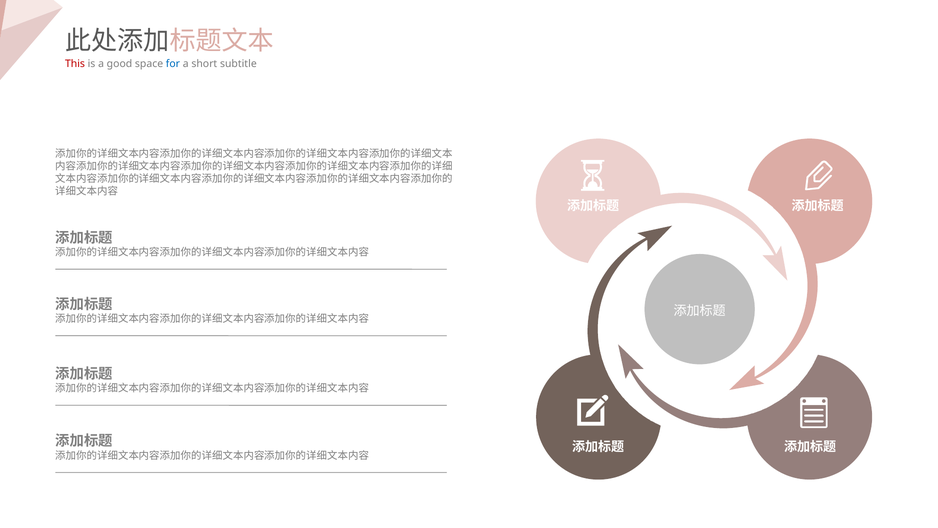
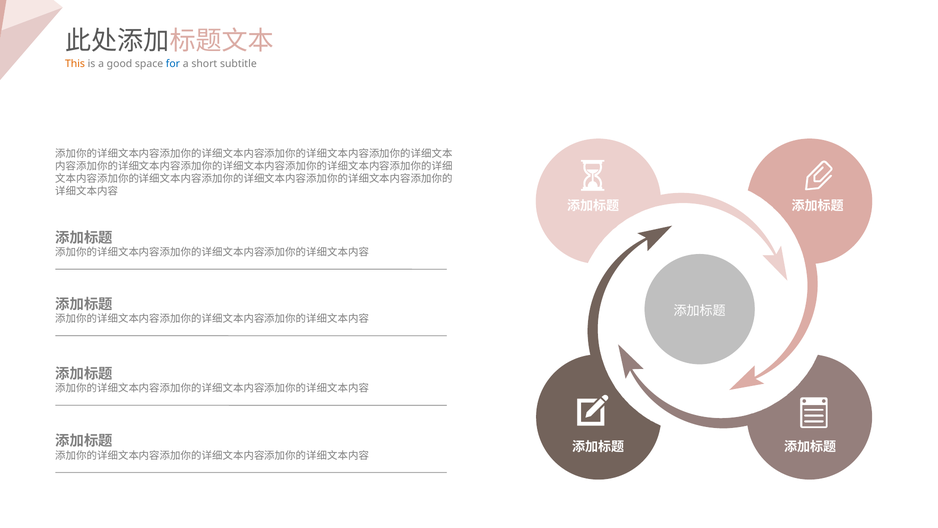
This colour: red -> orange
